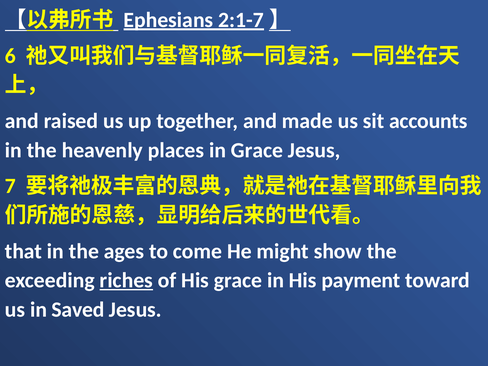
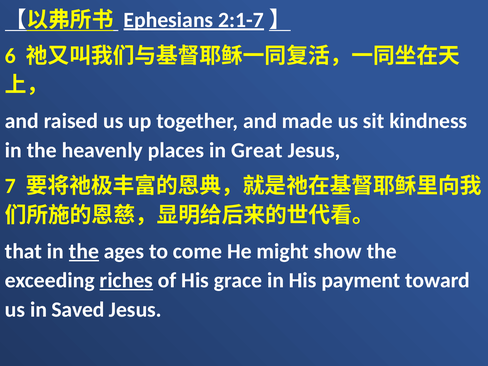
accounts: accounts -> kindness
in Grace: Grace -> Great
the at (84, 251) underline: none -> present
